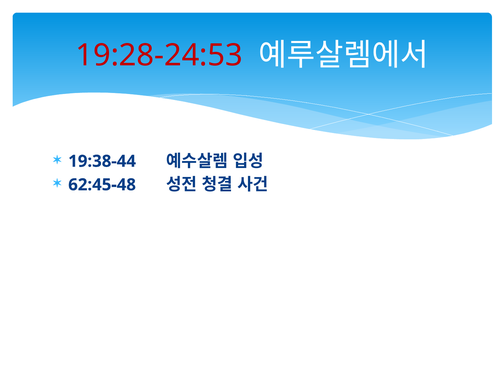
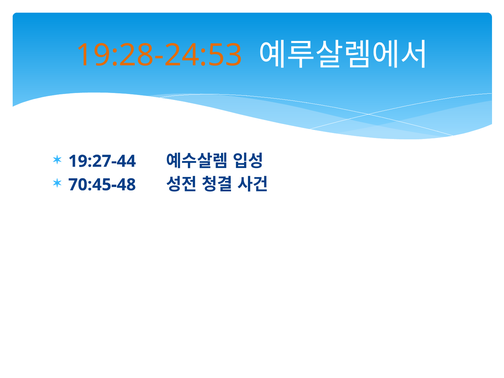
19:28-24:53 colour: red -> orange
19:38-44: 19:38-44 -> 19:27-44
62:45-48: 62:45-48 -> 70:45-48
